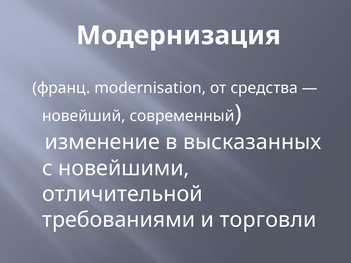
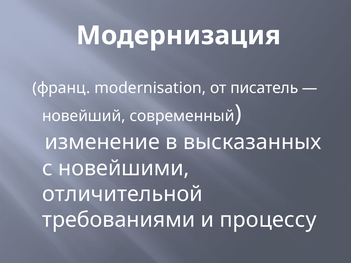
средства: средства -> писатель
торговли: торговли -> процессу
